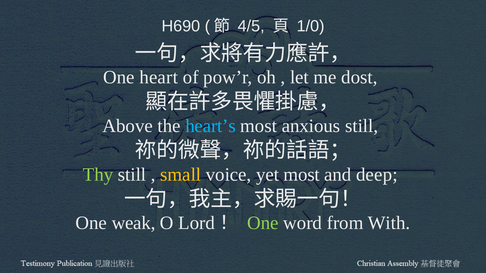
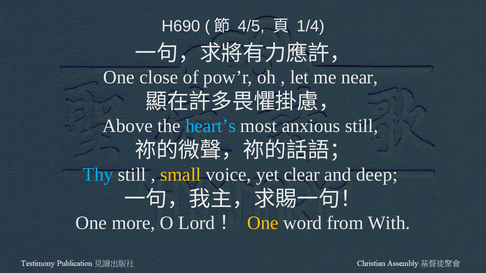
1/0: 1/0 -> 1/4
heart: heart -> close
dost: dost -> near
Thy colour: light green -> light blue
yet most: most -> clear
weak: weak -> more
One at (263, 223) colour: light green -> yellow
